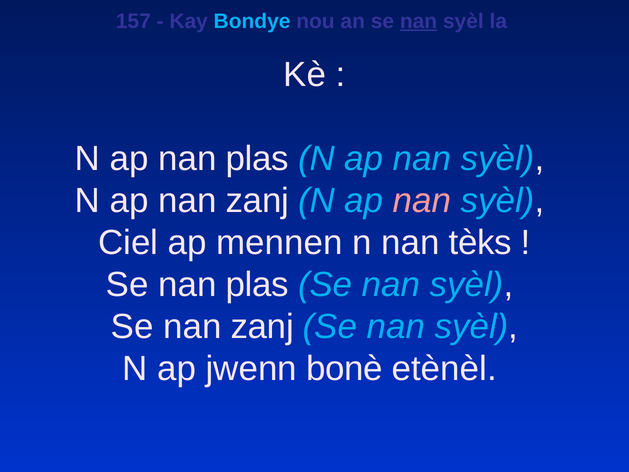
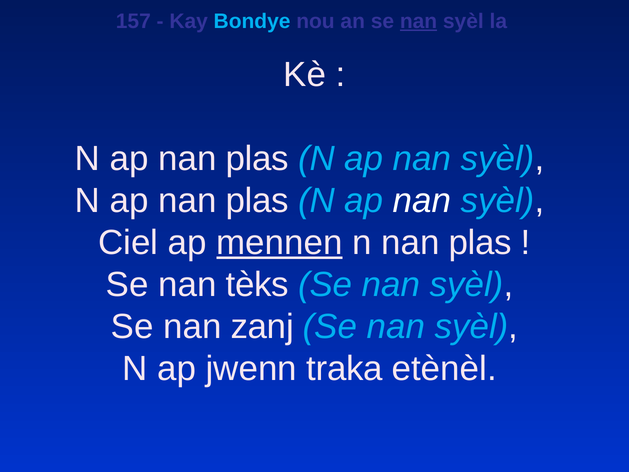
zanj at (257, 201): zanj -> plas
nan at (422, 201) colour: pink -> white
mennen underline: none -> present
n nan tèks: tèks -> plas
Se nan plas: plas -> tèks
bonè: bonè -> traka
